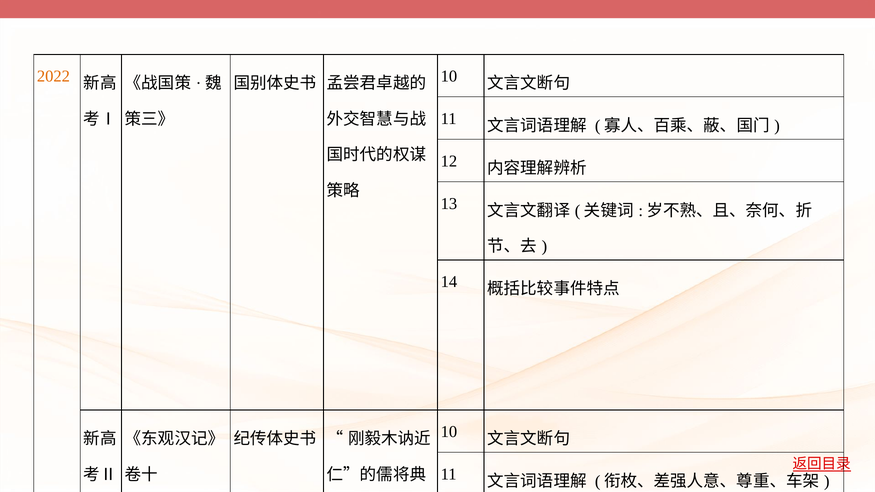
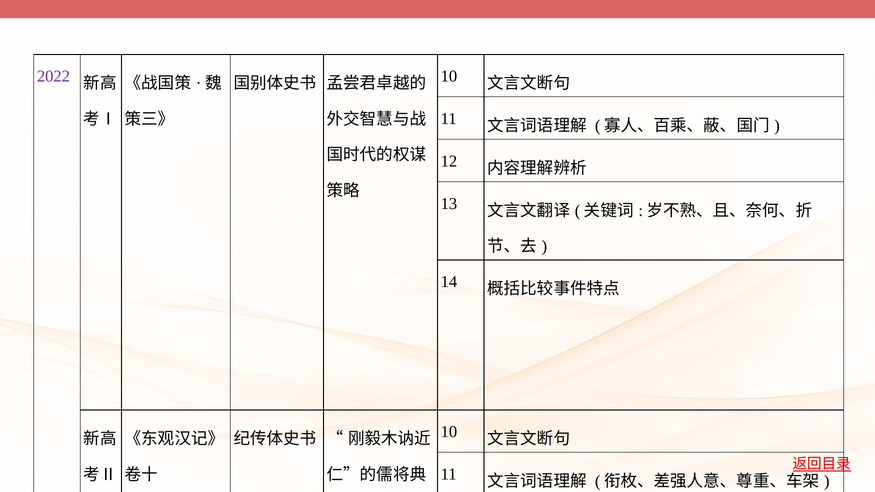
2022 colour: orange -> purple
